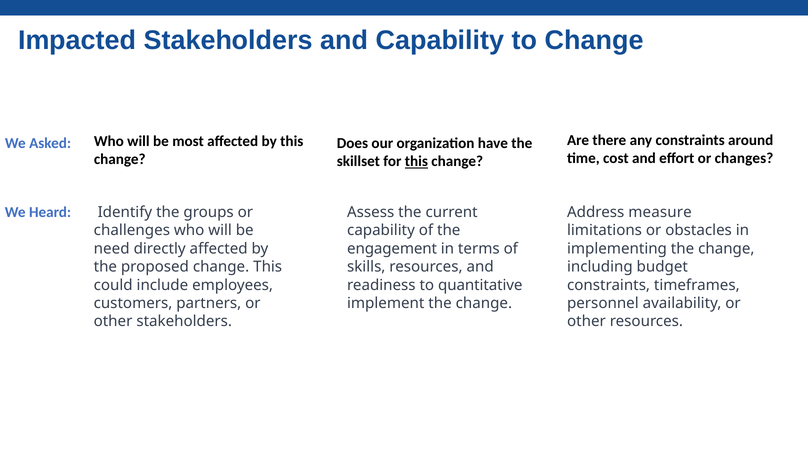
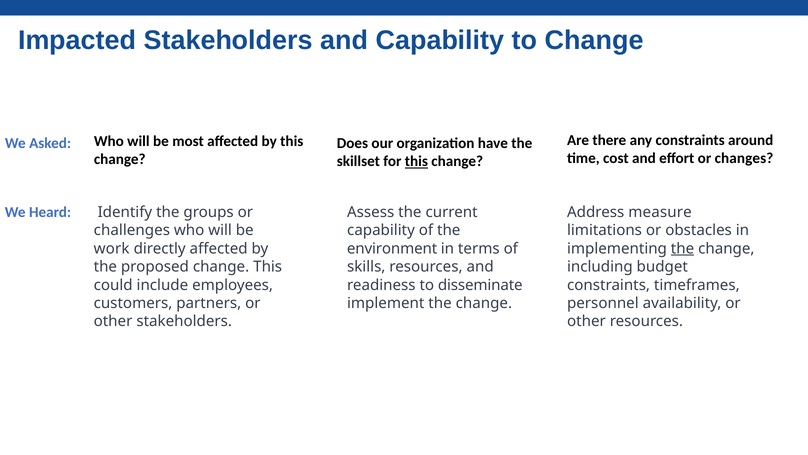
need: need -> work
engagement: engagement -> environment
the at (683, 248) underline: none -> present
quantitative: quantitative -> disseminate
